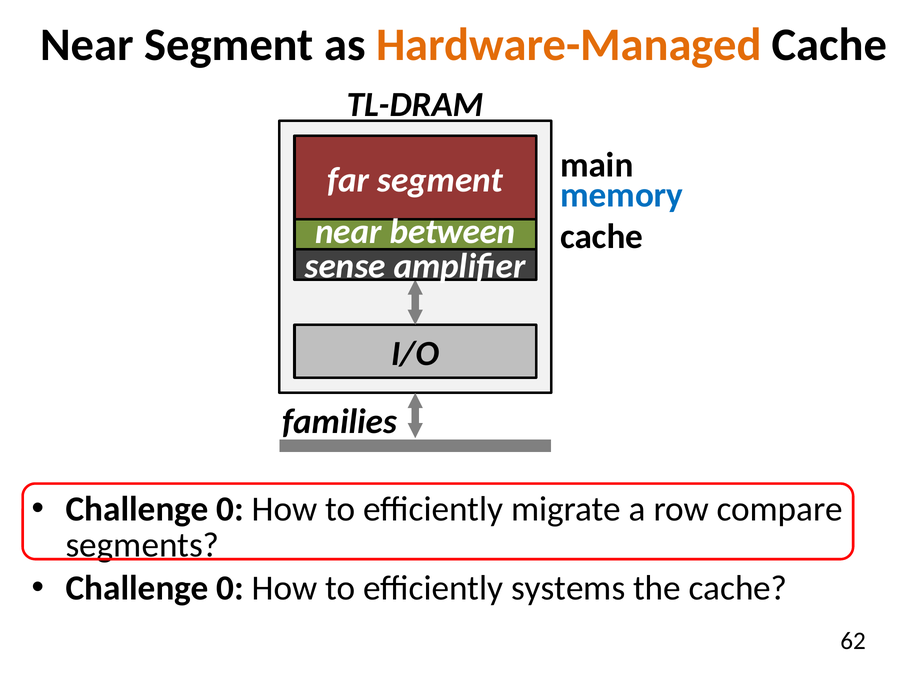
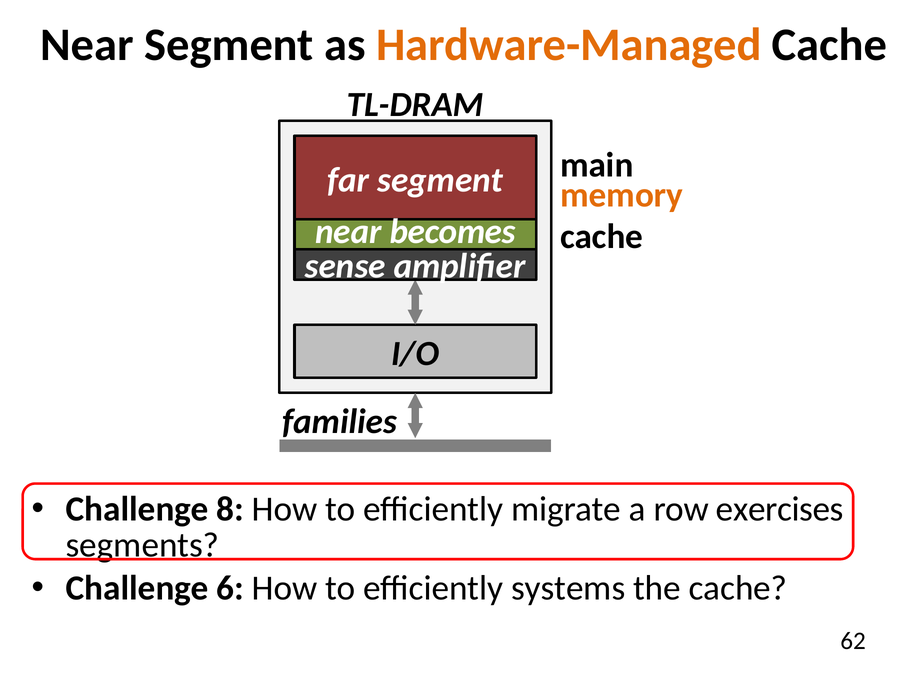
memory colour: blue -> orange
between: between -> becomes
0 at (230, 509): 0 -> 8
compare: compare -> exercises
0 at (230, 588): 0 -> 6
